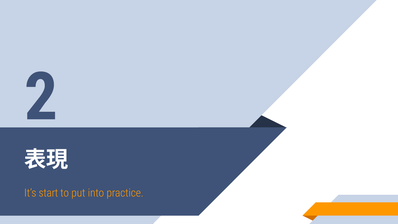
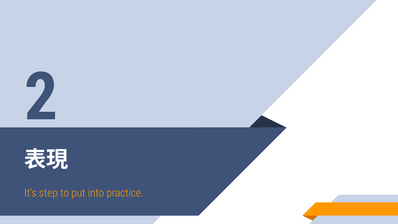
start: start -> step
